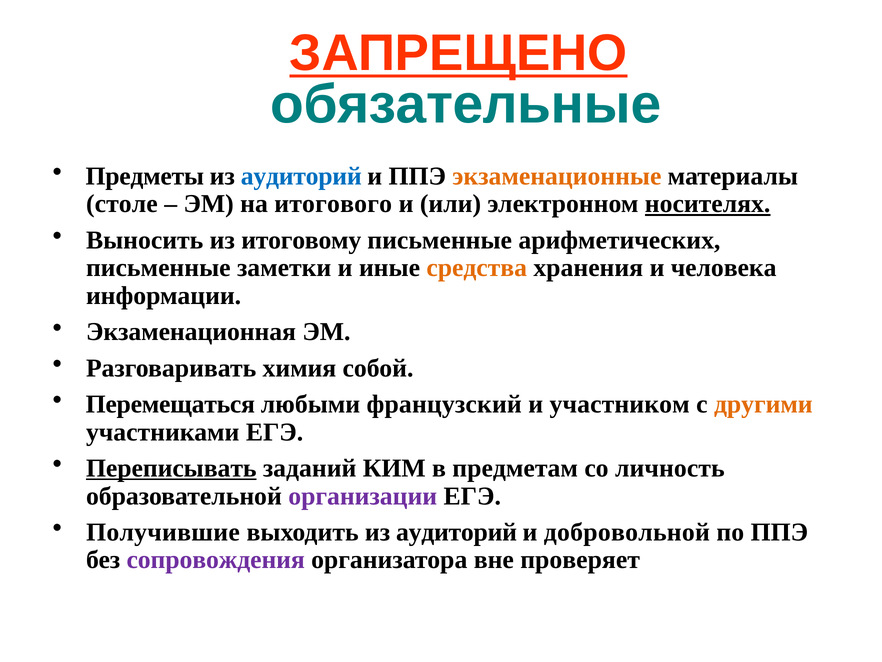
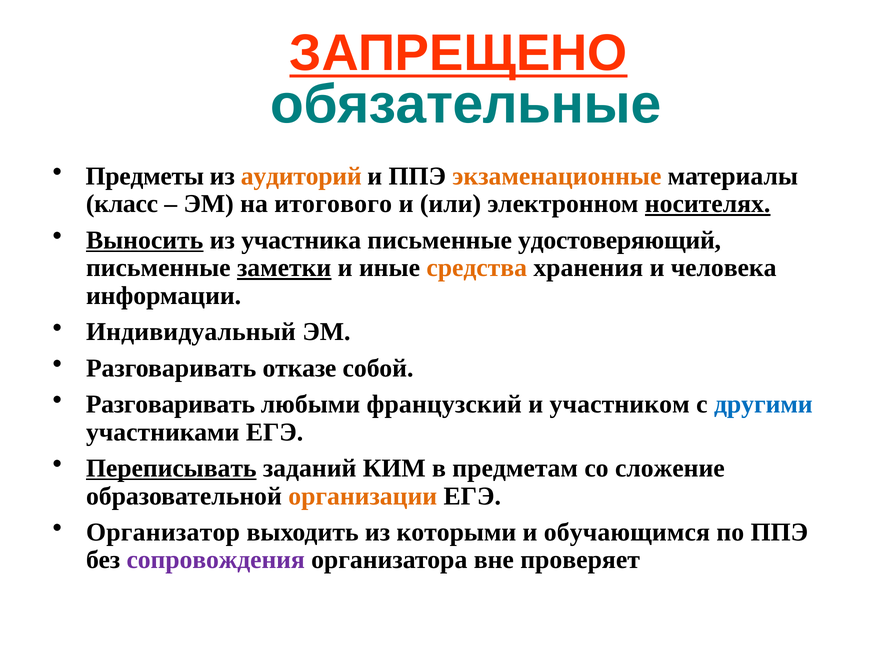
аудиторий at (301, 176) colour: blue -> orange
столе: столе -> класс
Выносить underline: none -> present
итоговому: итоговому -> участника
арифметических: арифметических -> удостоверяющий
заметки underline: none -> present
Экзаменационная: Экзаменационная -> Индивидуальный
химия: химия -> отказе
Перемещаться at (170, 404): Перемещаться -> Разговаривать
другими colour: orange -> blue
личность: личность -> сложение
организации colour: purple -> orange
Получившие: Получившие -> Организатор
выходить из аудиторий: аудиторий -> которыми
добровольной: добровольной -> обучающимся
